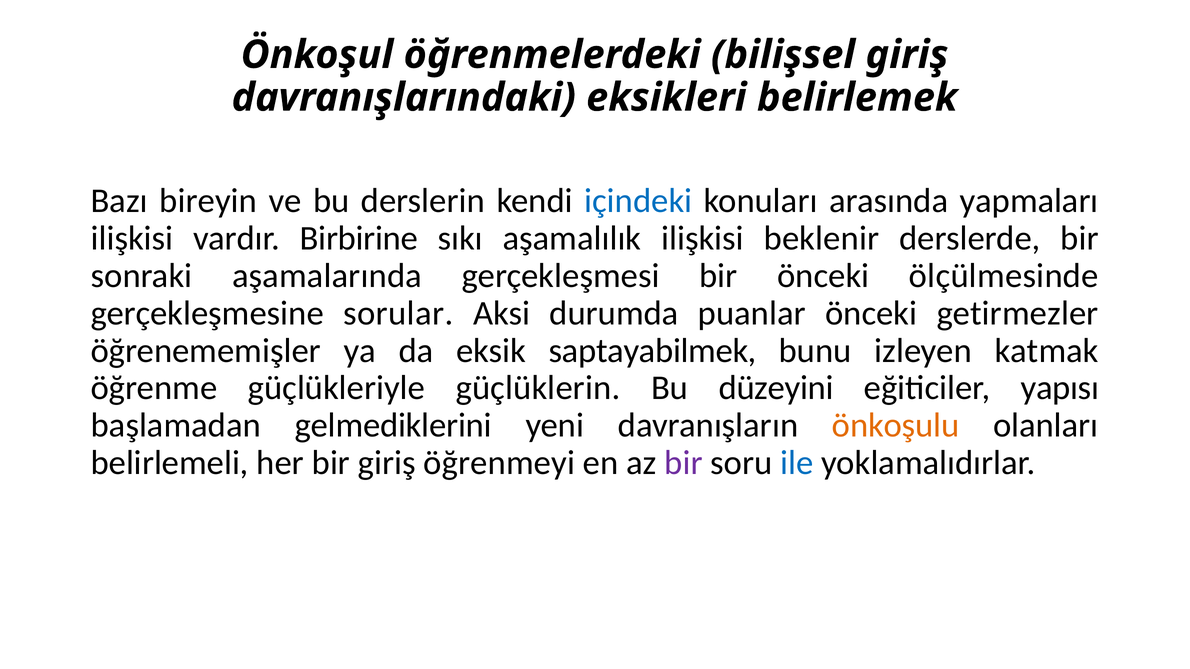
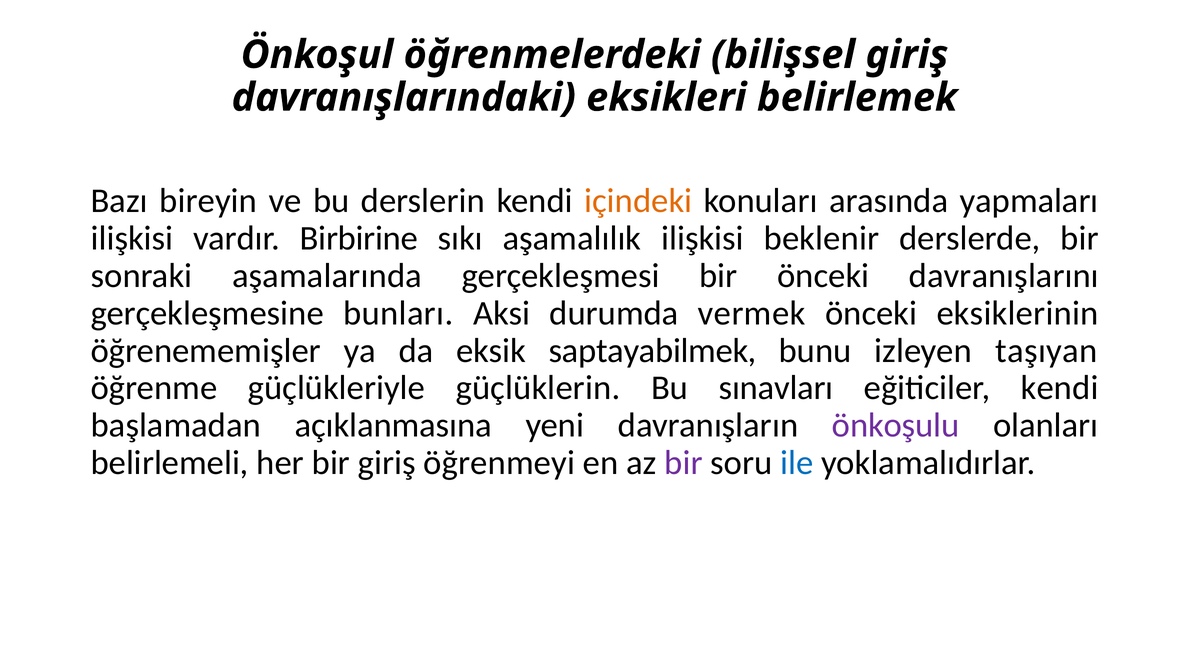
içindeki colour: blue -> orange
ölçülmesinde: ölçülmesinde -> davranışlarını
sorular: sorular -> bunları
puanlar: puanlar -> vermek
getirmezler: getirmezler -> eksiklerinin
katmak: katmak -> taşıyan
düzeyini: düzeyini -> sınavları
eğiticiler yapısı: yapısı -> kendi
gelmediklerini: gelmediklerini -> açıklanmasına
önkoşulu colour: orange -> purple
